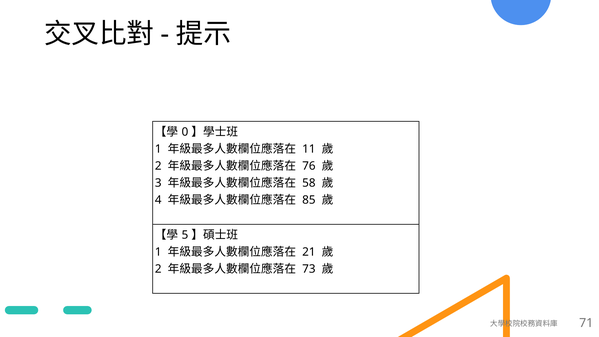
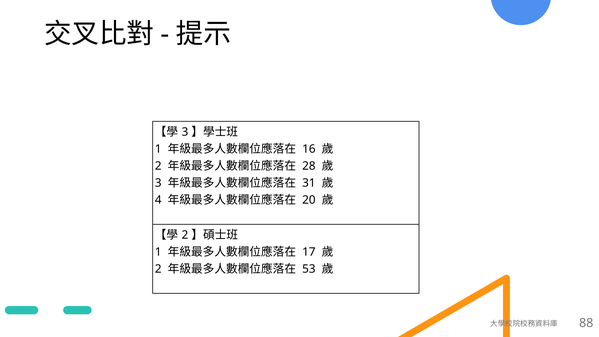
0 at (185, 132): 0 -> 3
11: 11 -> 16
76: 76 -> 28
58: 58 -> 31
85: 85 -> 20
5 at (185, 235): 5 -> 2
21: 21 -> 17
73: 73 -> 53
71: 71 -> 88
